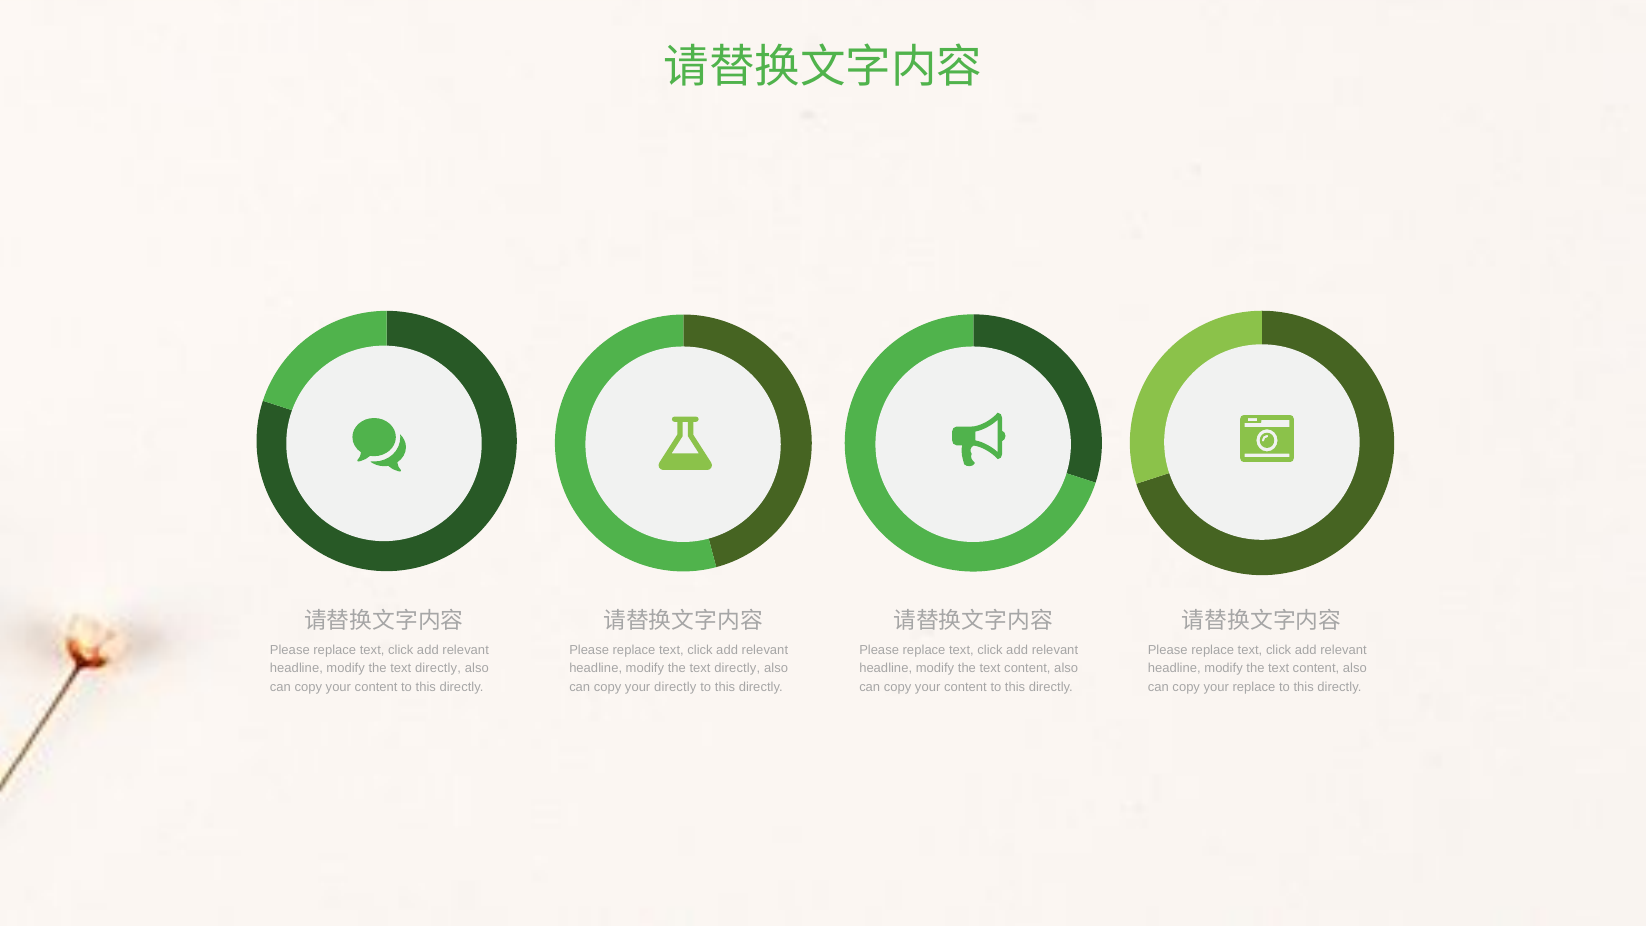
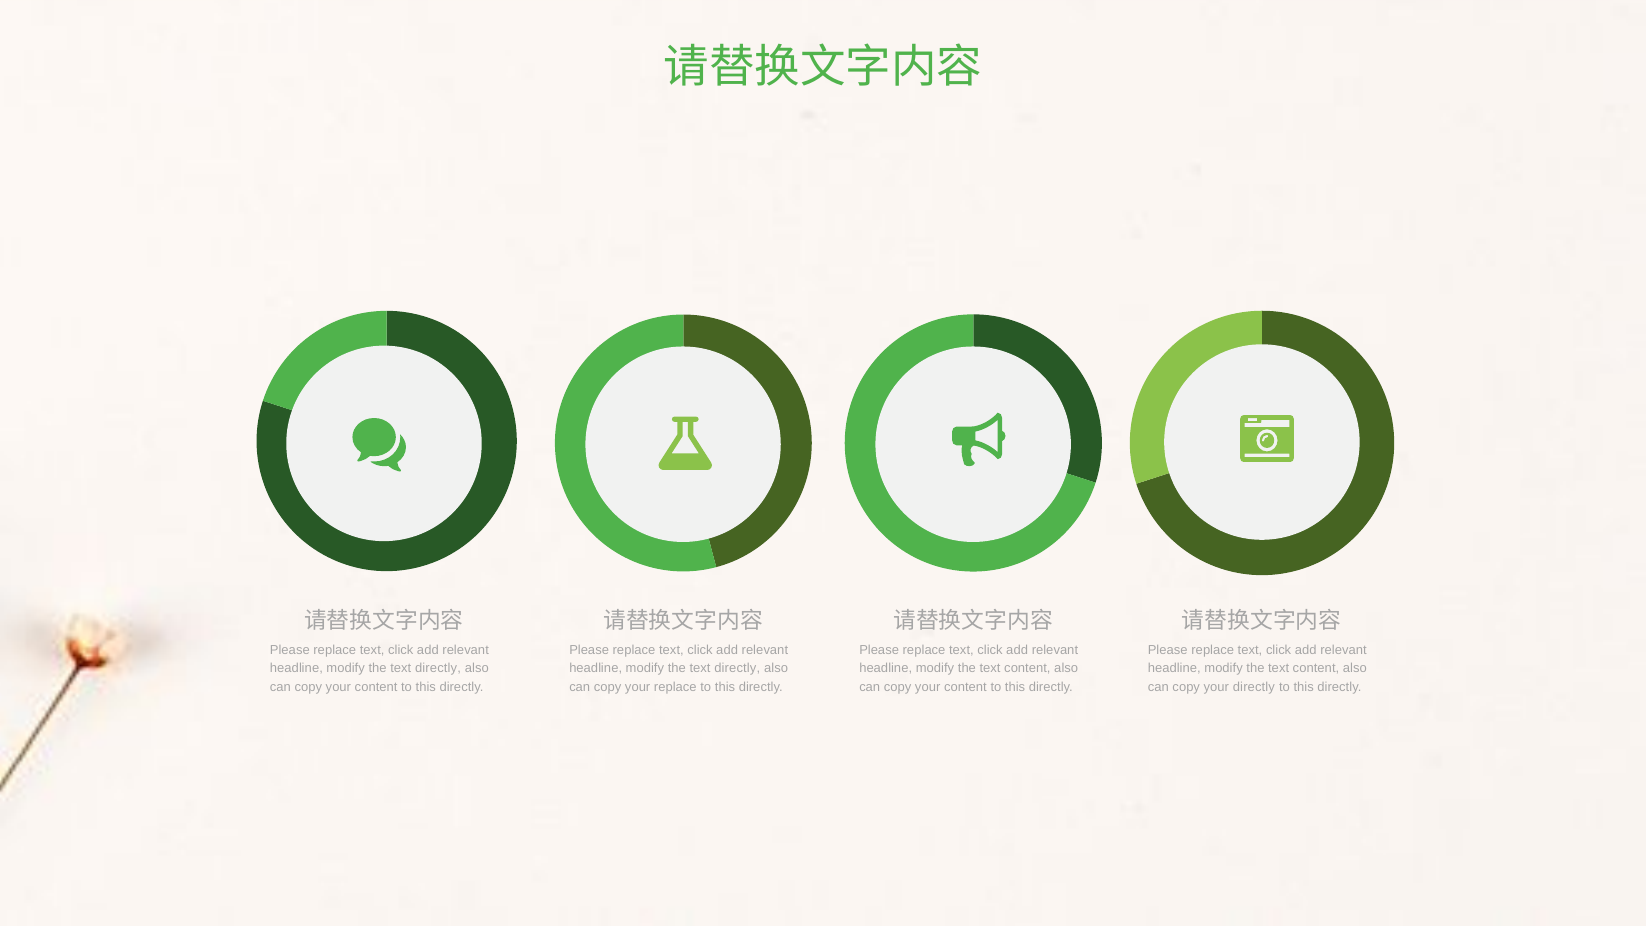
your directly: directly -> replace
your replace: replace -> directly
